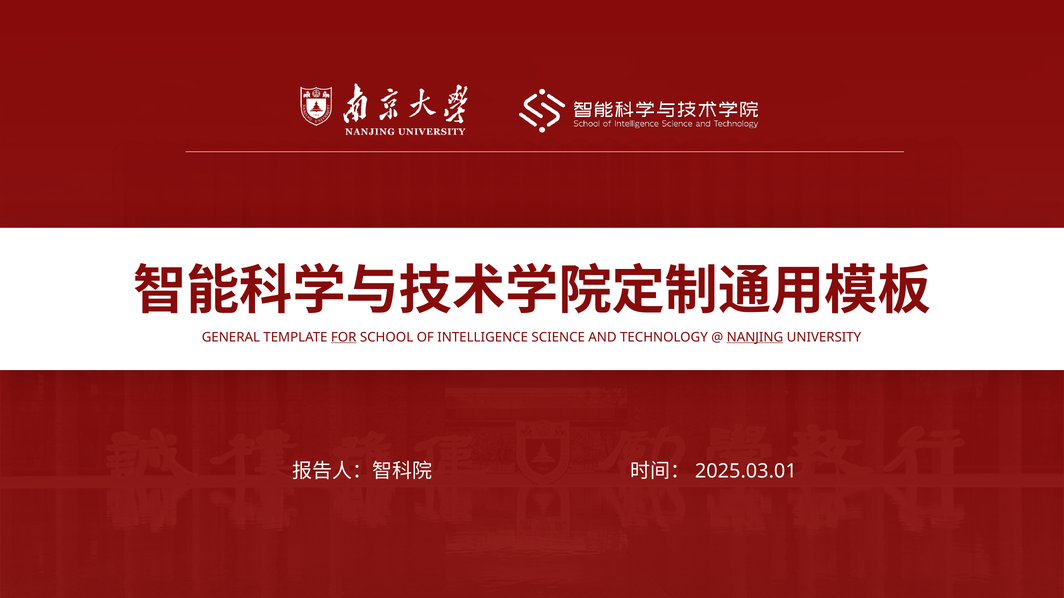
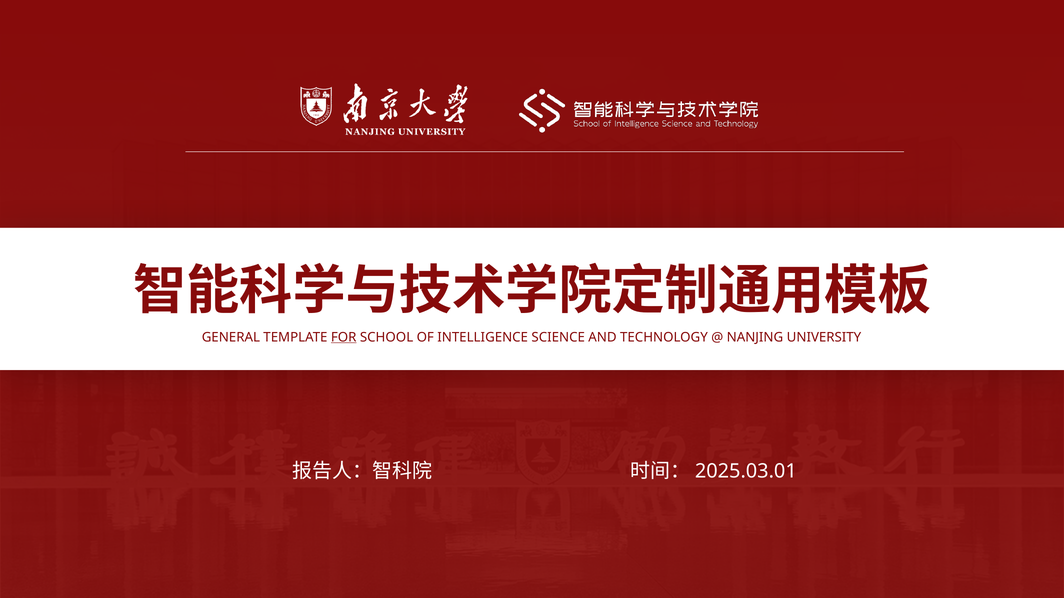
NANJING underline: present -> none
